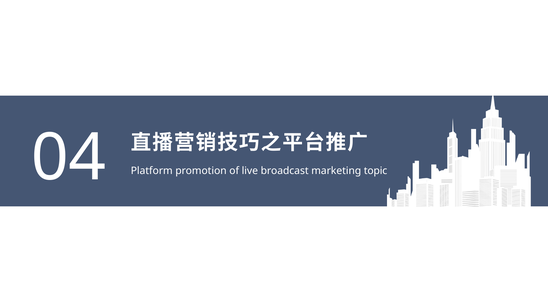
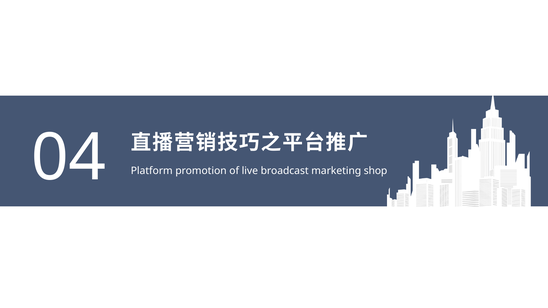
topic: topic -> shop
